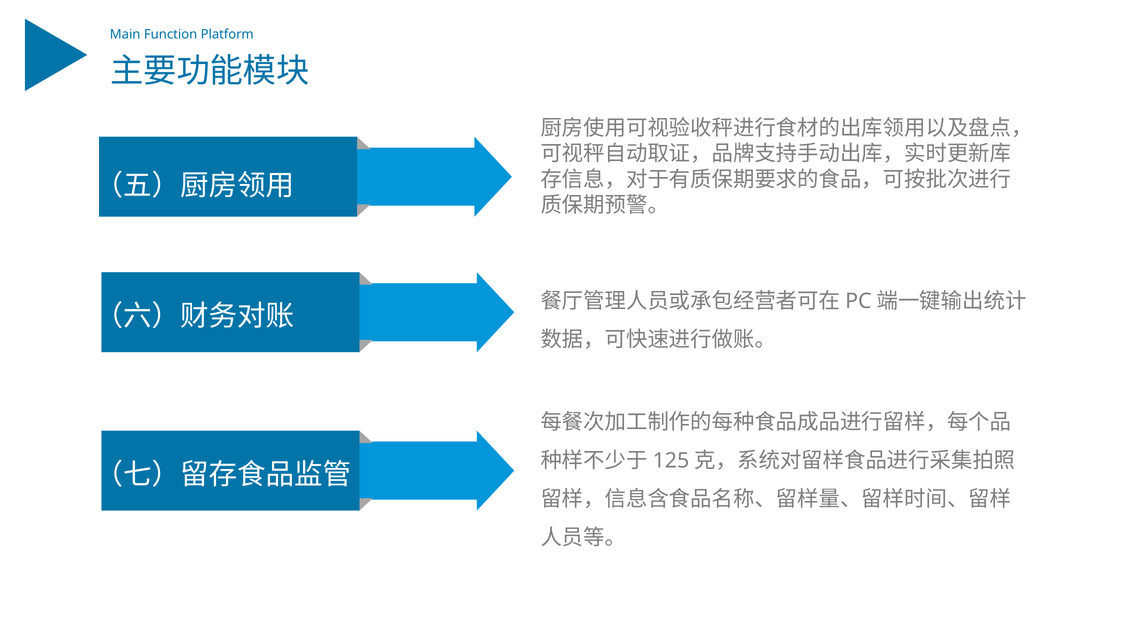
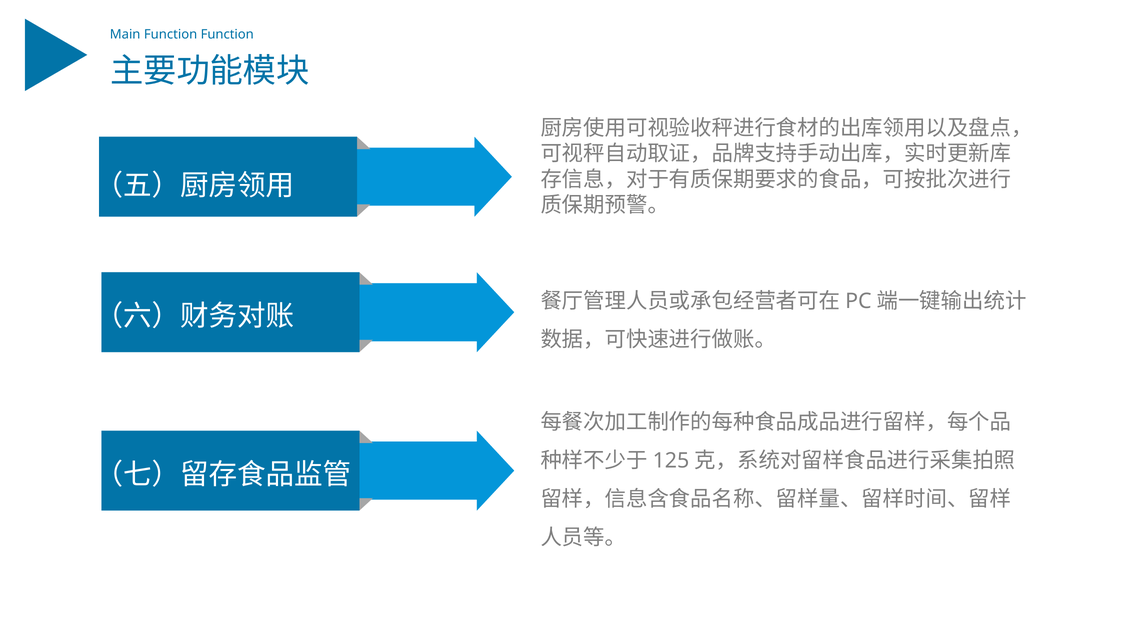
Function Platform: Platform -> Function
